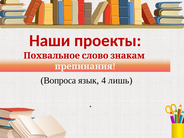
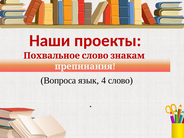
лишь: лишь -> слово
